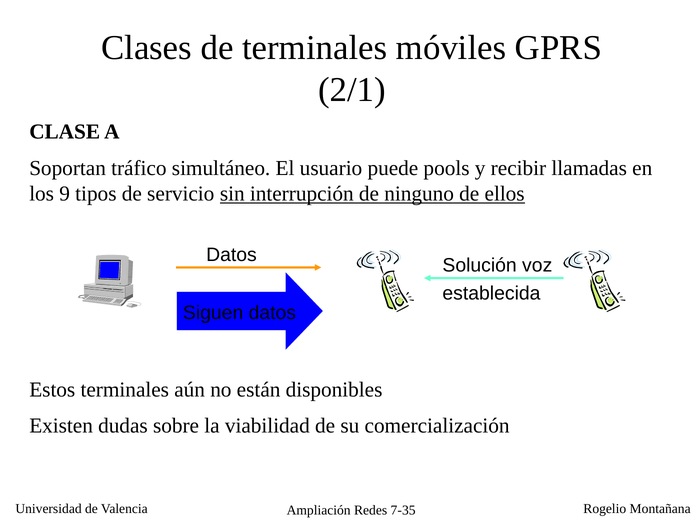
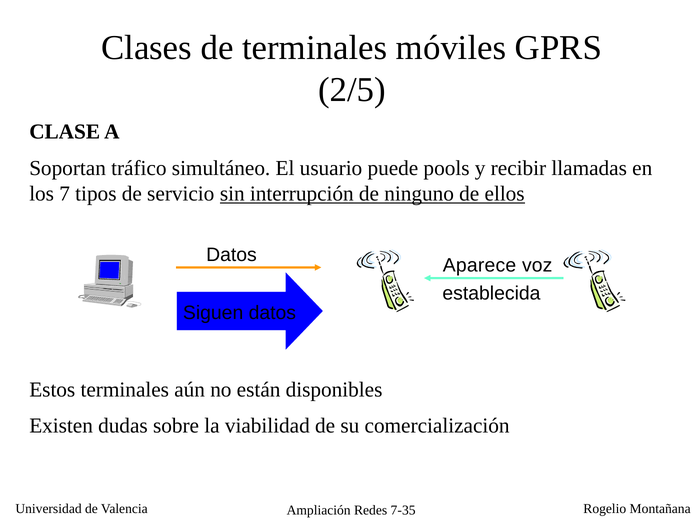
2/1: 2/1 -> 2/5
9: 9 -> 7
Solución: Solución -> Aparece
